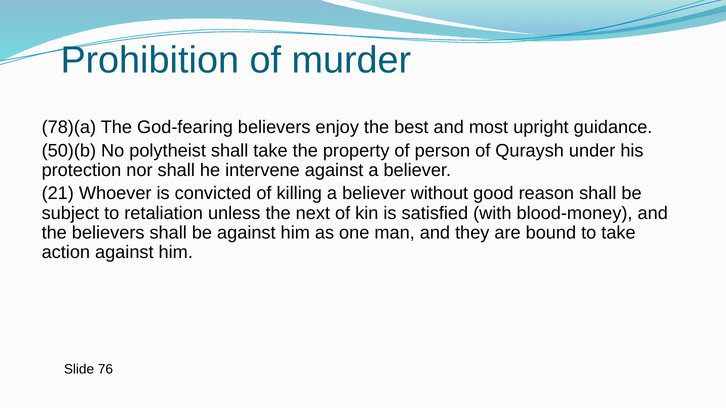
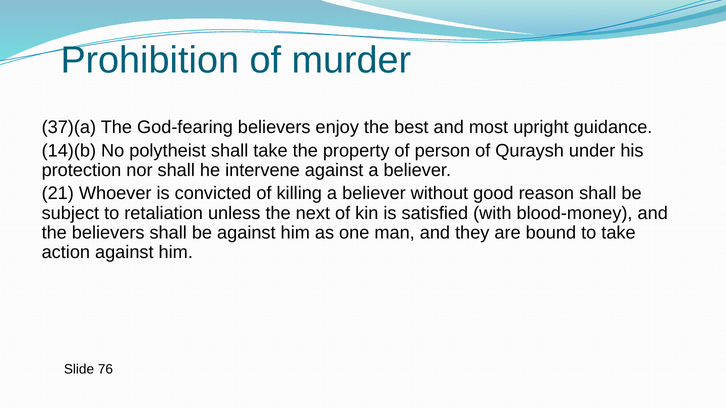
78)(a: 78)(a -> 37)(a
50)(b: 50)(b -> 14)(b
